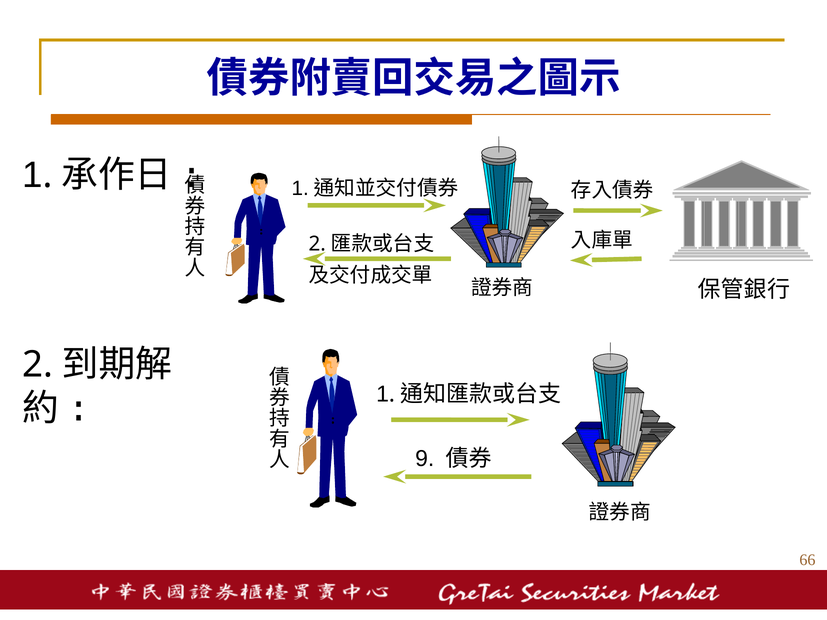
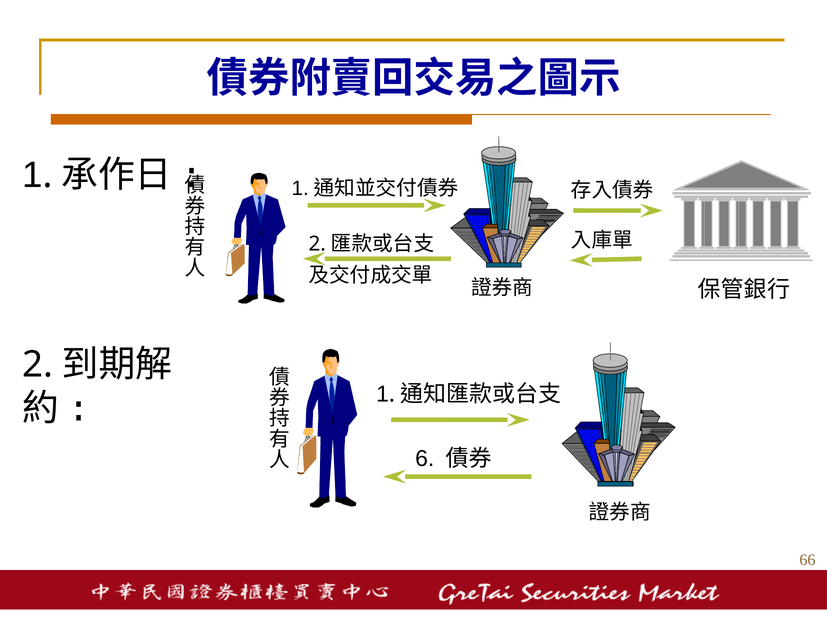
9: 9 -> 6
